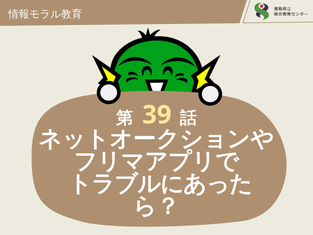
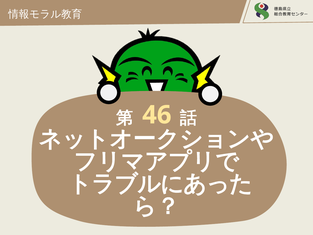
39: 39 -> 46
